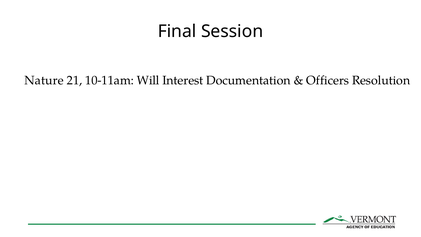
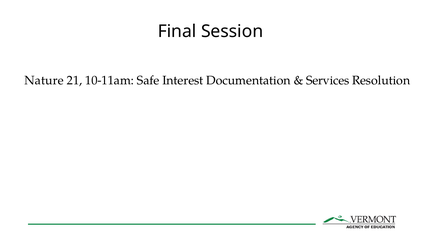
Will: Will -> Safe
Officers: Officers -> Services
